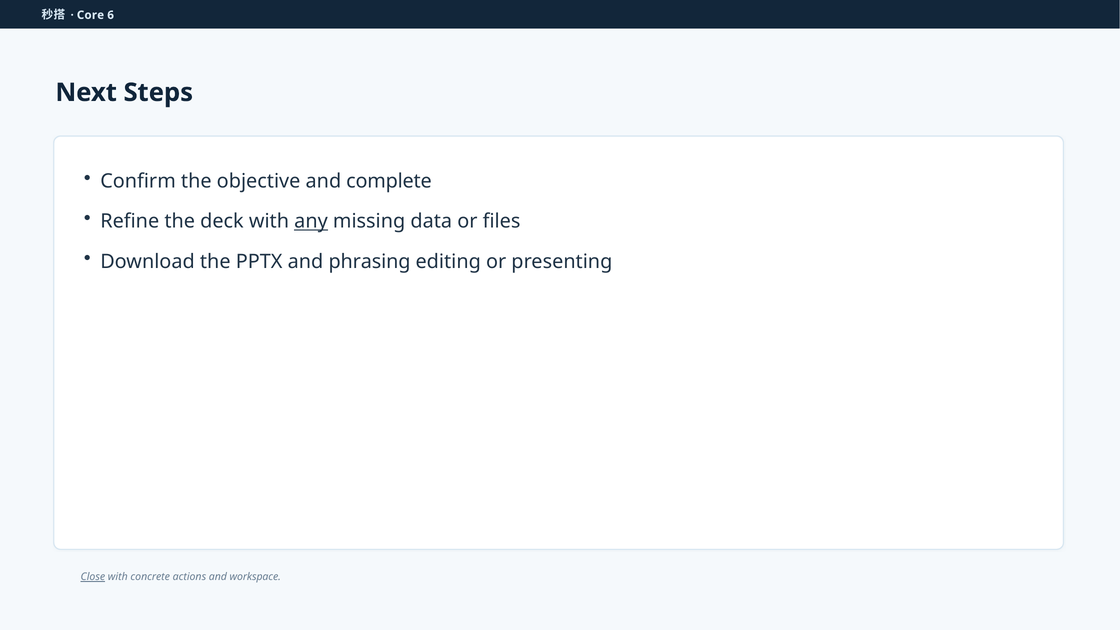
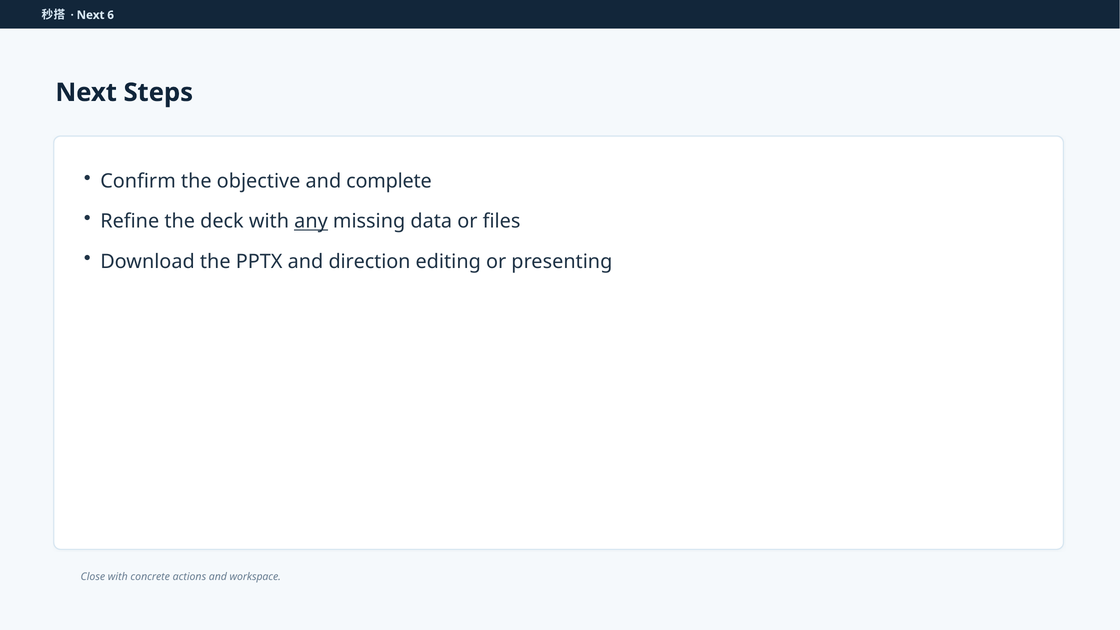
Core at (90, 15): Core -> Next
phrasing: phrasing -> direction
Close underline: present -> none
